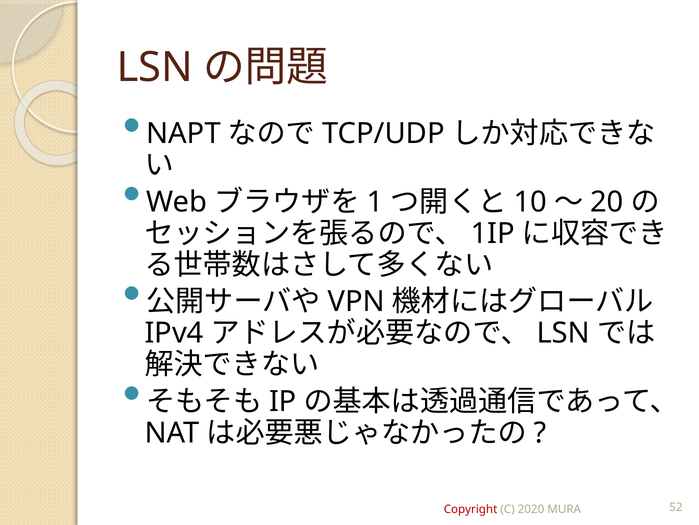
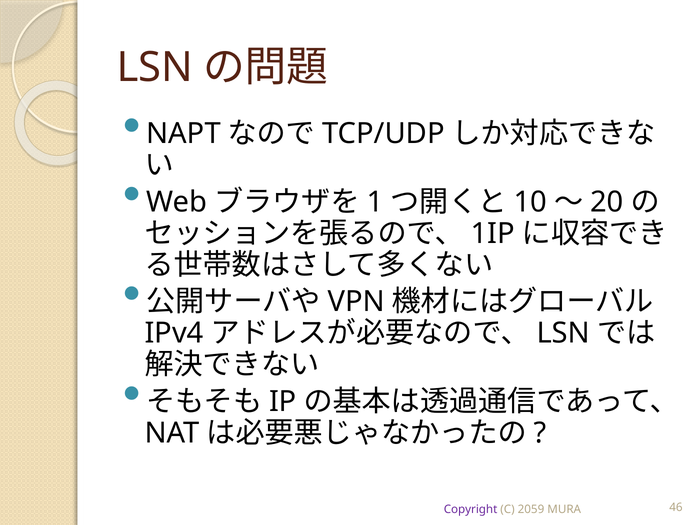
Copyright colour: red -> purple
2020: 2020 -> 2059
52: 52 -> 46
